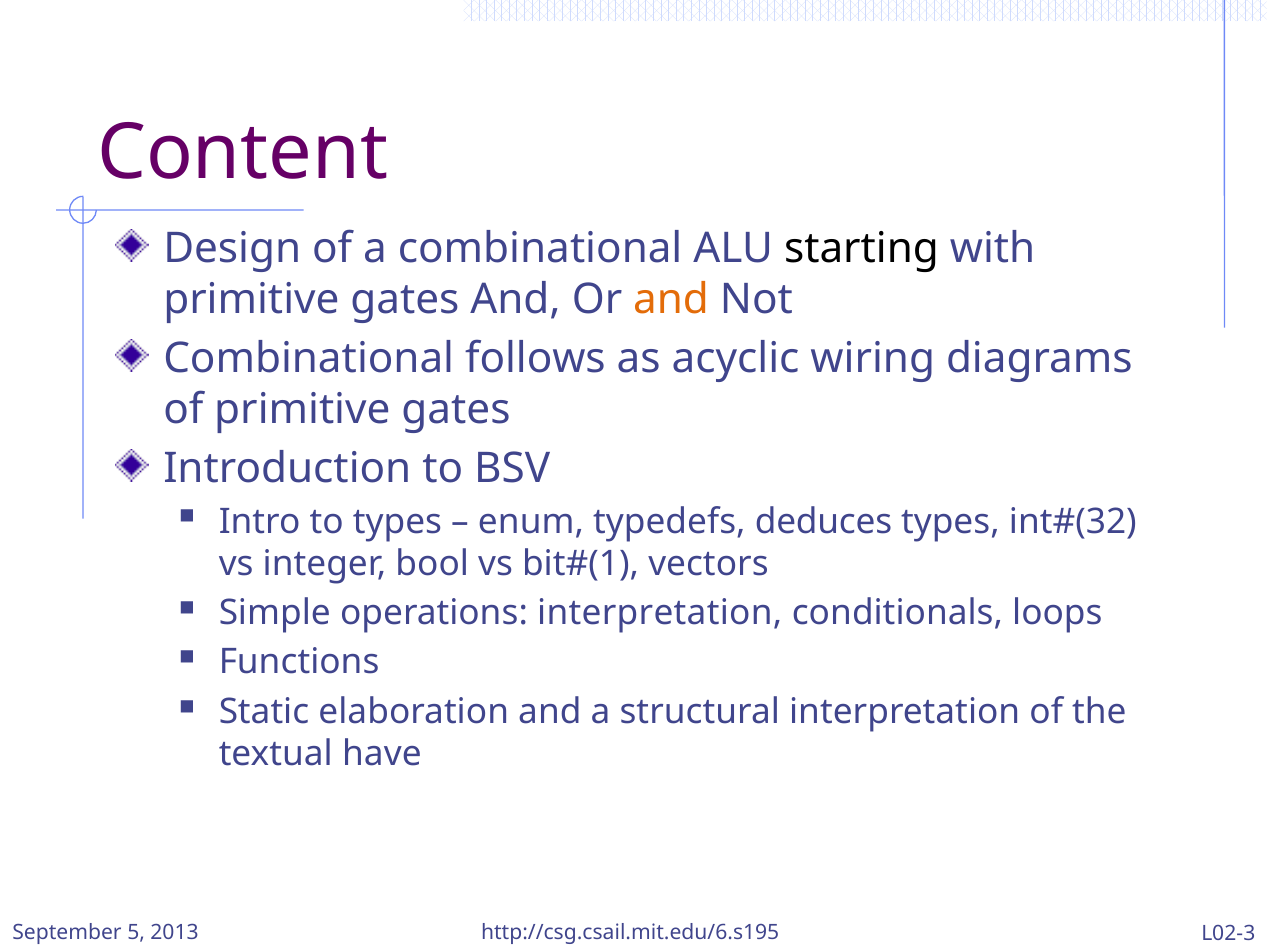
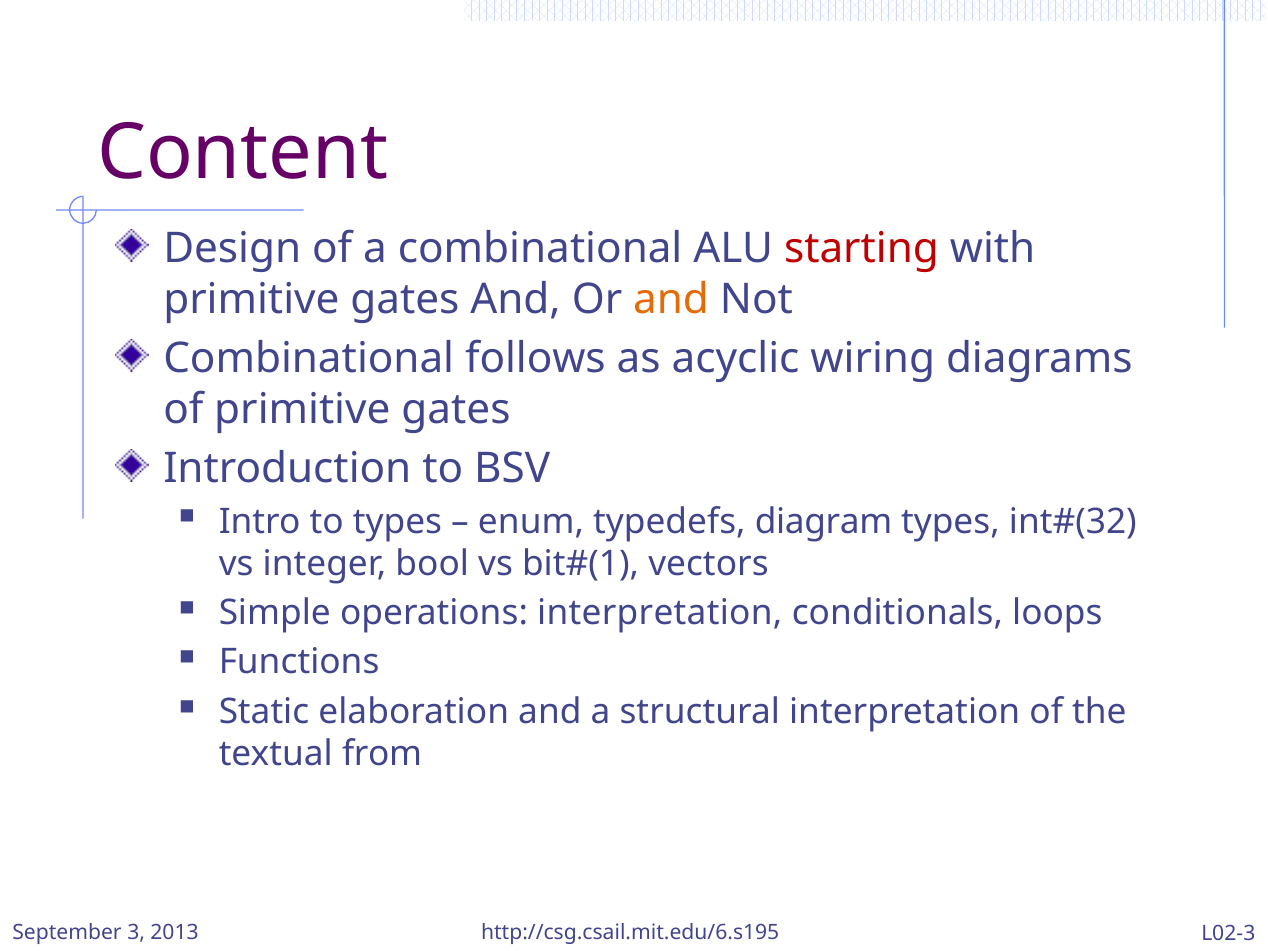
starting colour: black -> red
deduces: deduces -> diagram
have: have -> from
5: 5 -> 3
